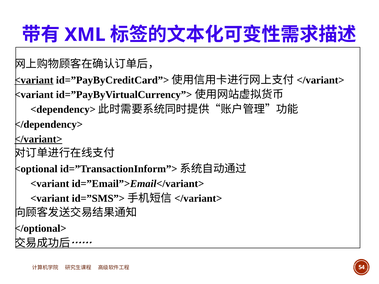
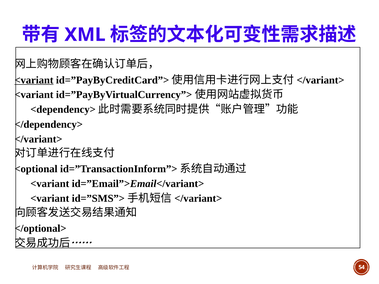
</variant> underline: present -> none
